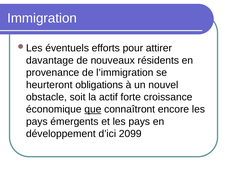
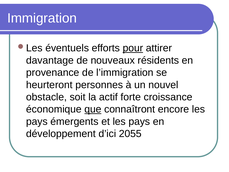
pour underline: none -> present
obligations: obligations -> personnes
2099: 2099 -> 2055
